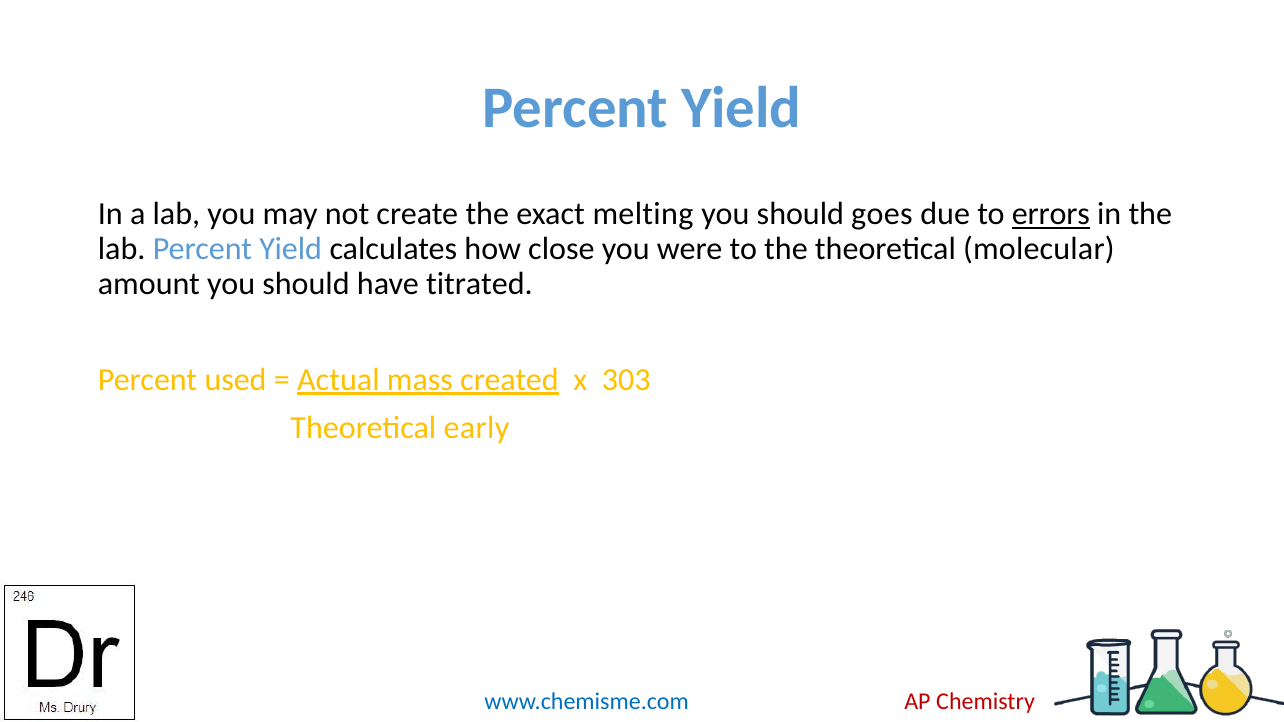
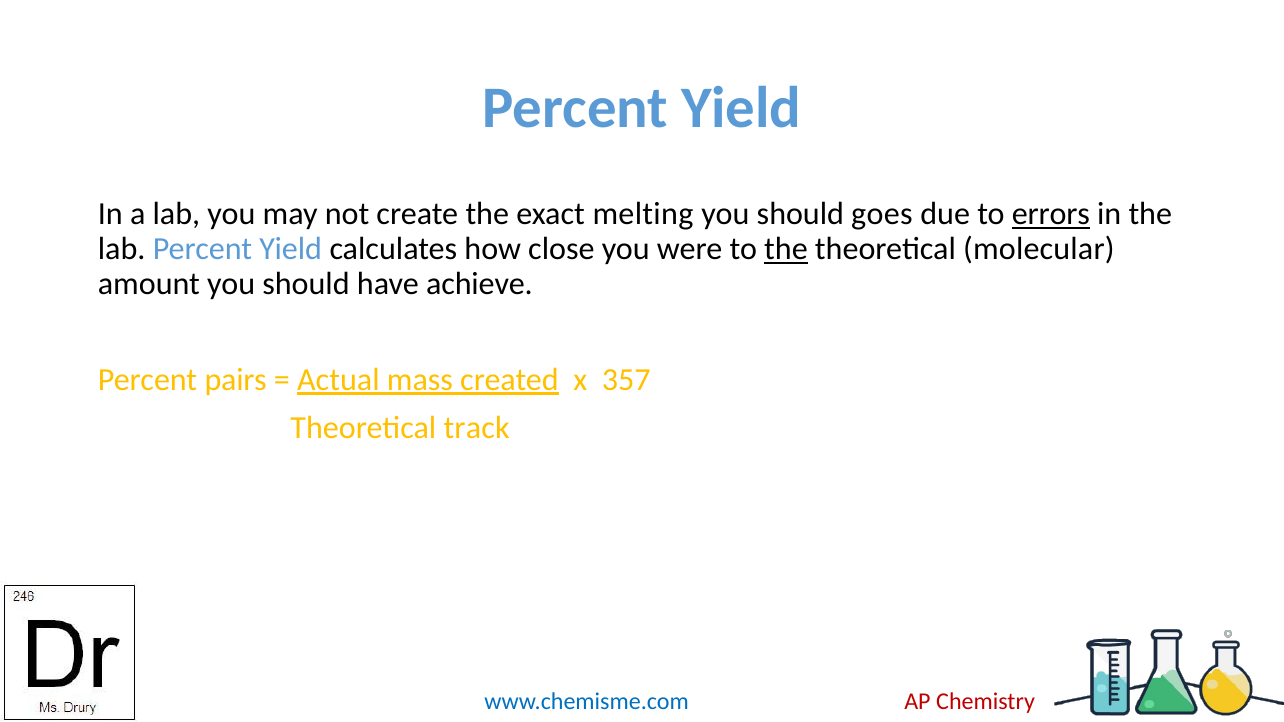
the at (786, 249) underline: none -> present
titrated: titrated -> achieve
used: used -> pairs
303: 303 -> 357
early: early -> track
